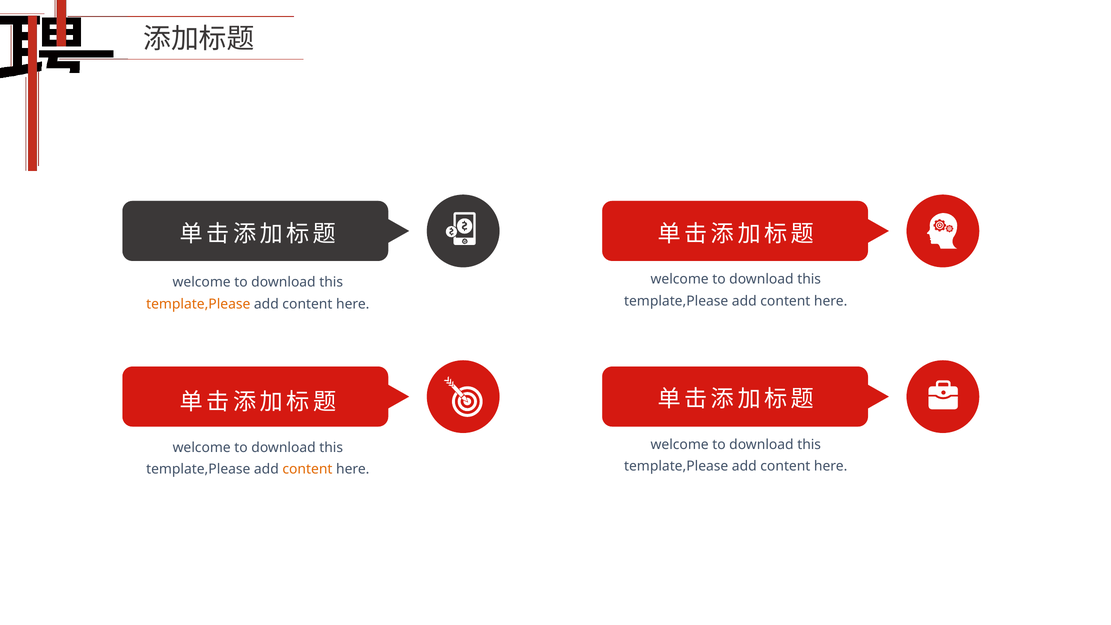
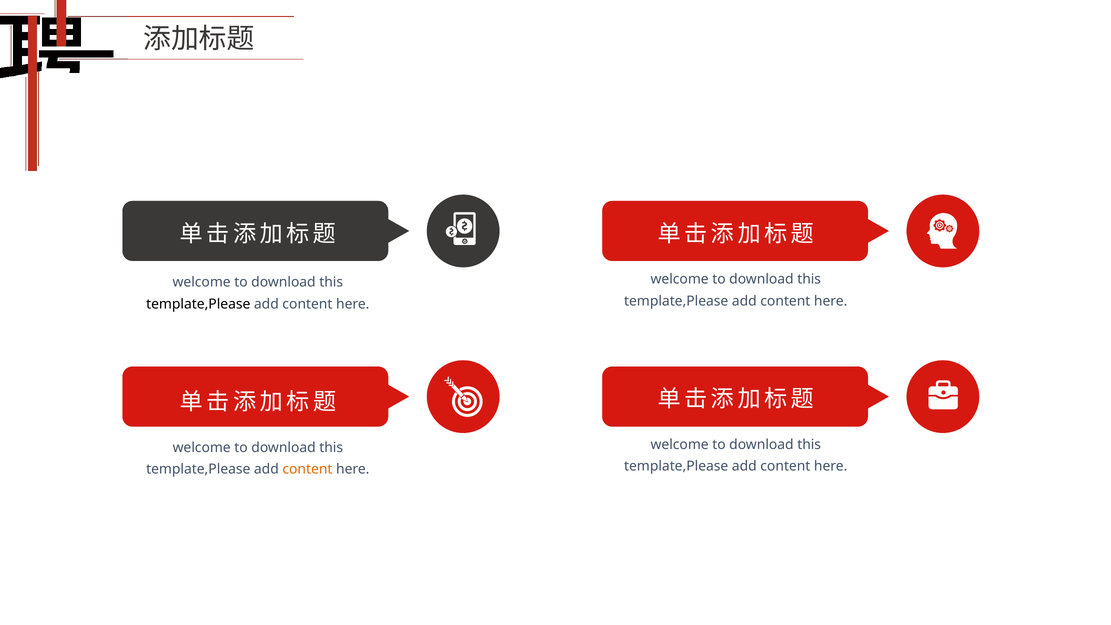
template,Please at (198, 304) colour: orange -> black
